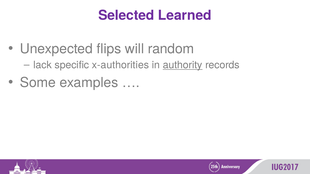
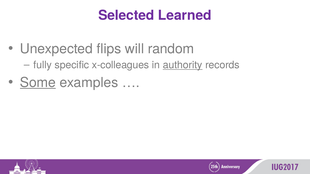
lack: lack -> fully
x-authorities: x-authorities -> x-colleagues
Some underline: none -> present
